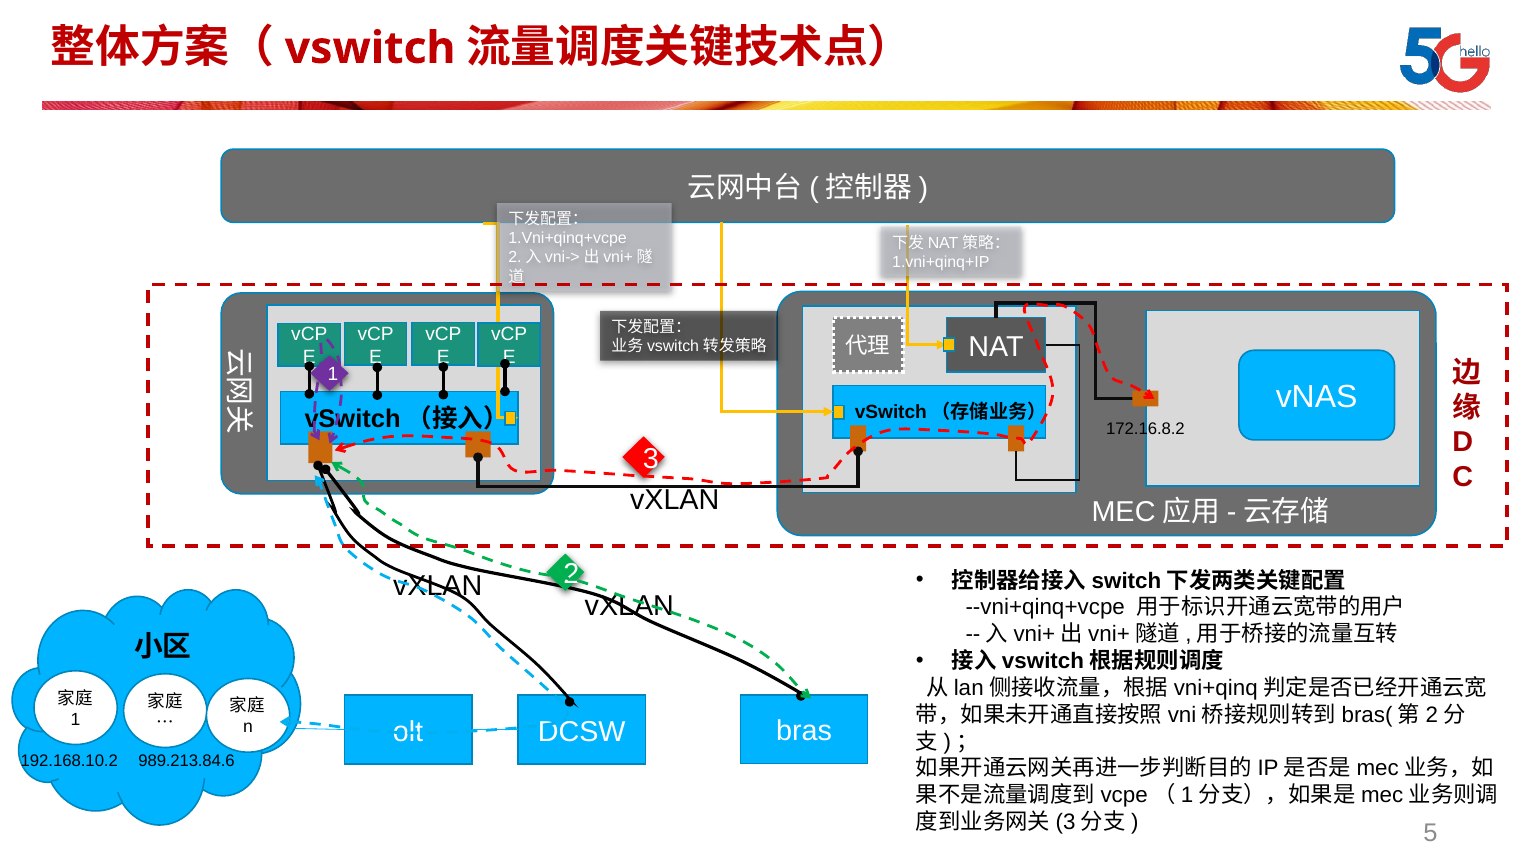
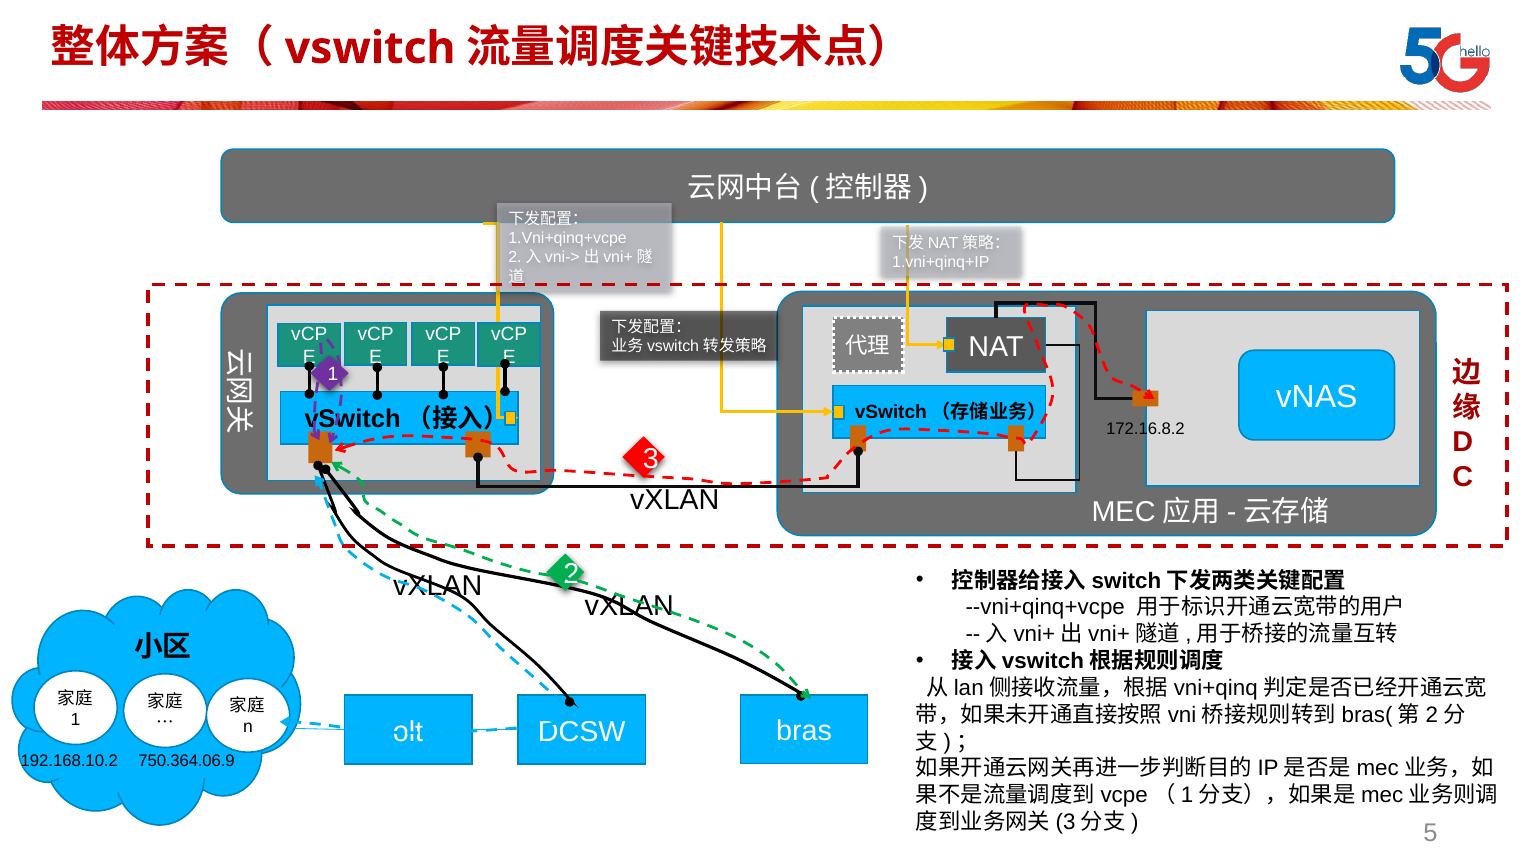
989.213.84.6: 989.213.84.6 -> 750.364.06.9
